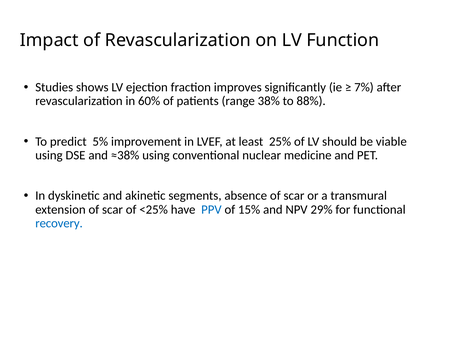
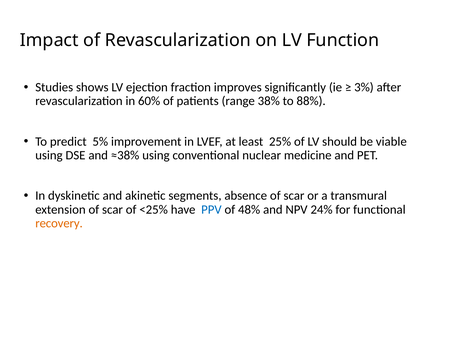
7%: 7% -> 3%
15%: 15% -> 48%
29%: 29% -> 24%
recovery colour: blue -> orange
